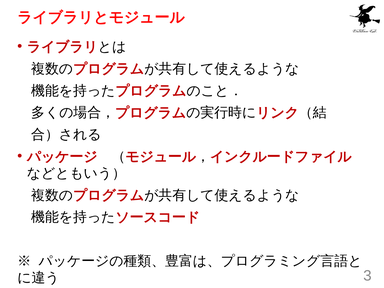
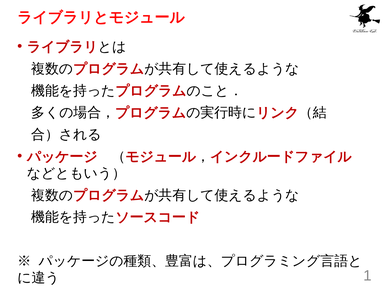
3: 3 -> 1
